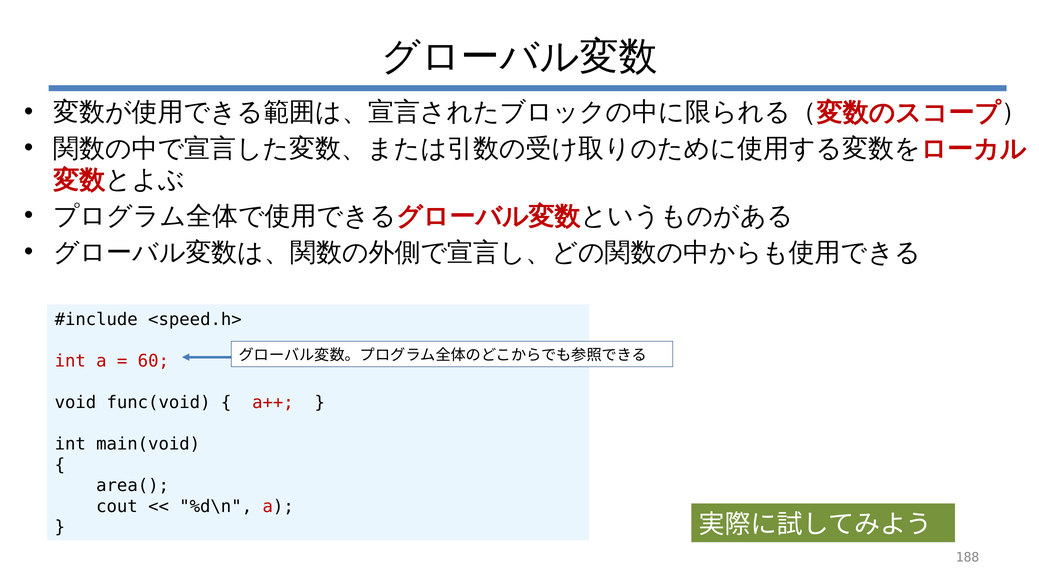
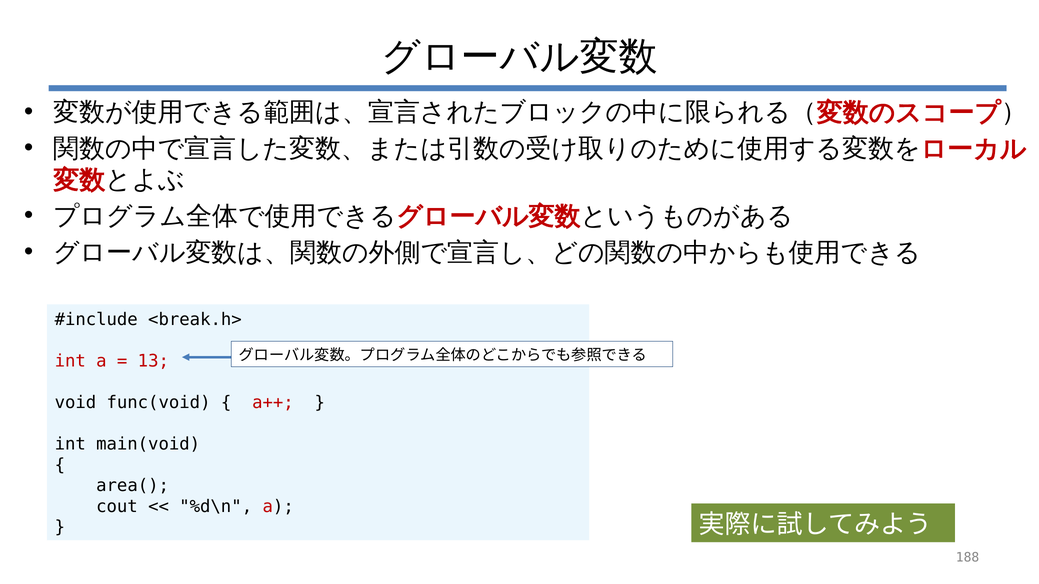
<speed.h>: <speed.h> -> <break.h>
60: 60 -> 13
